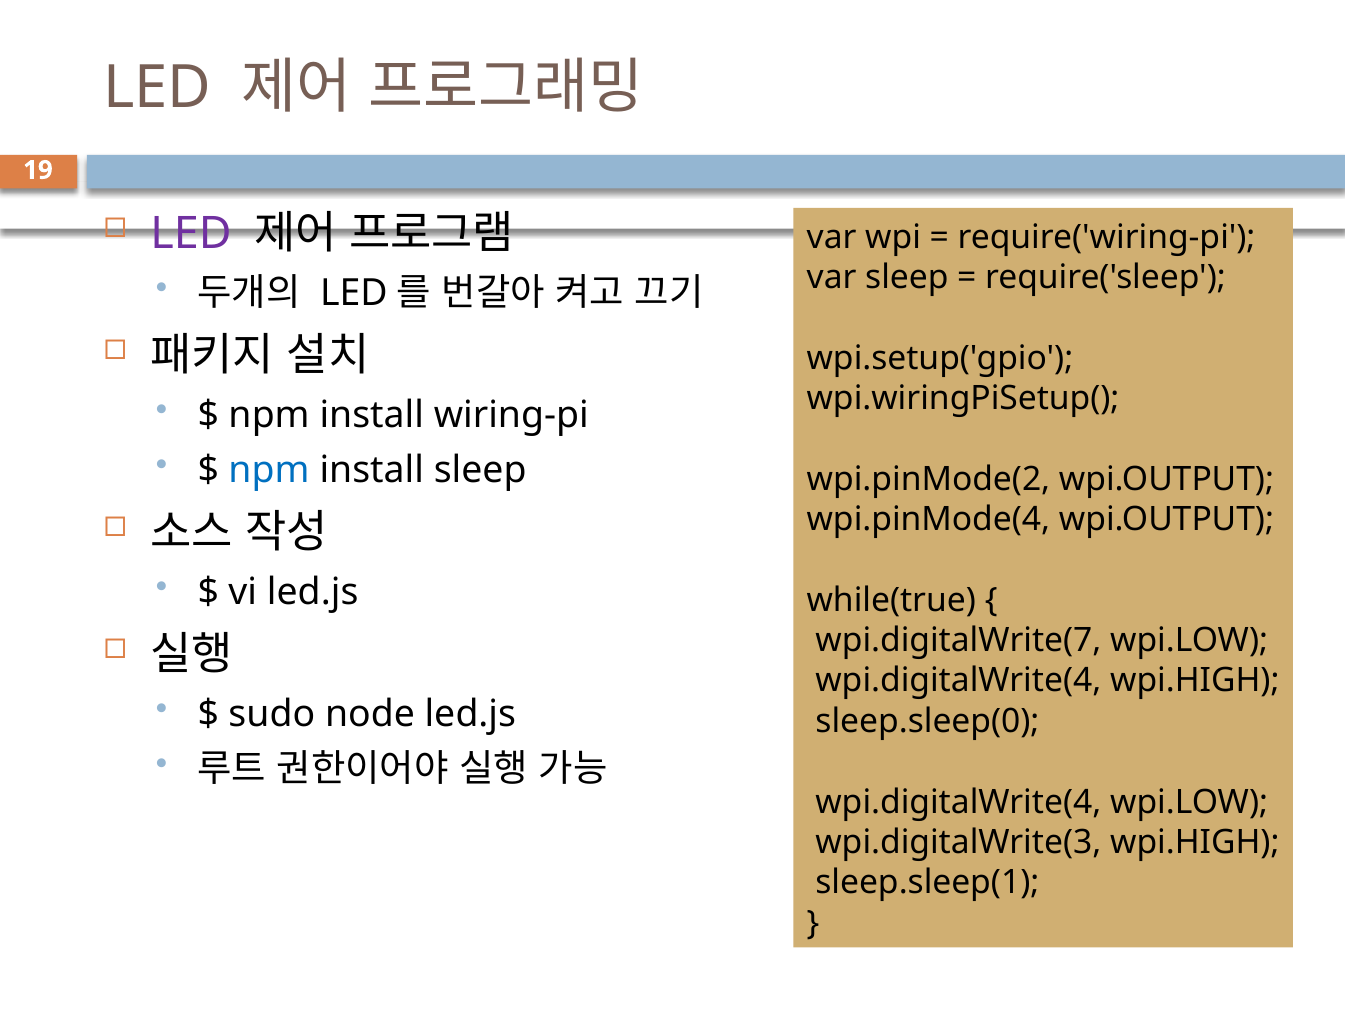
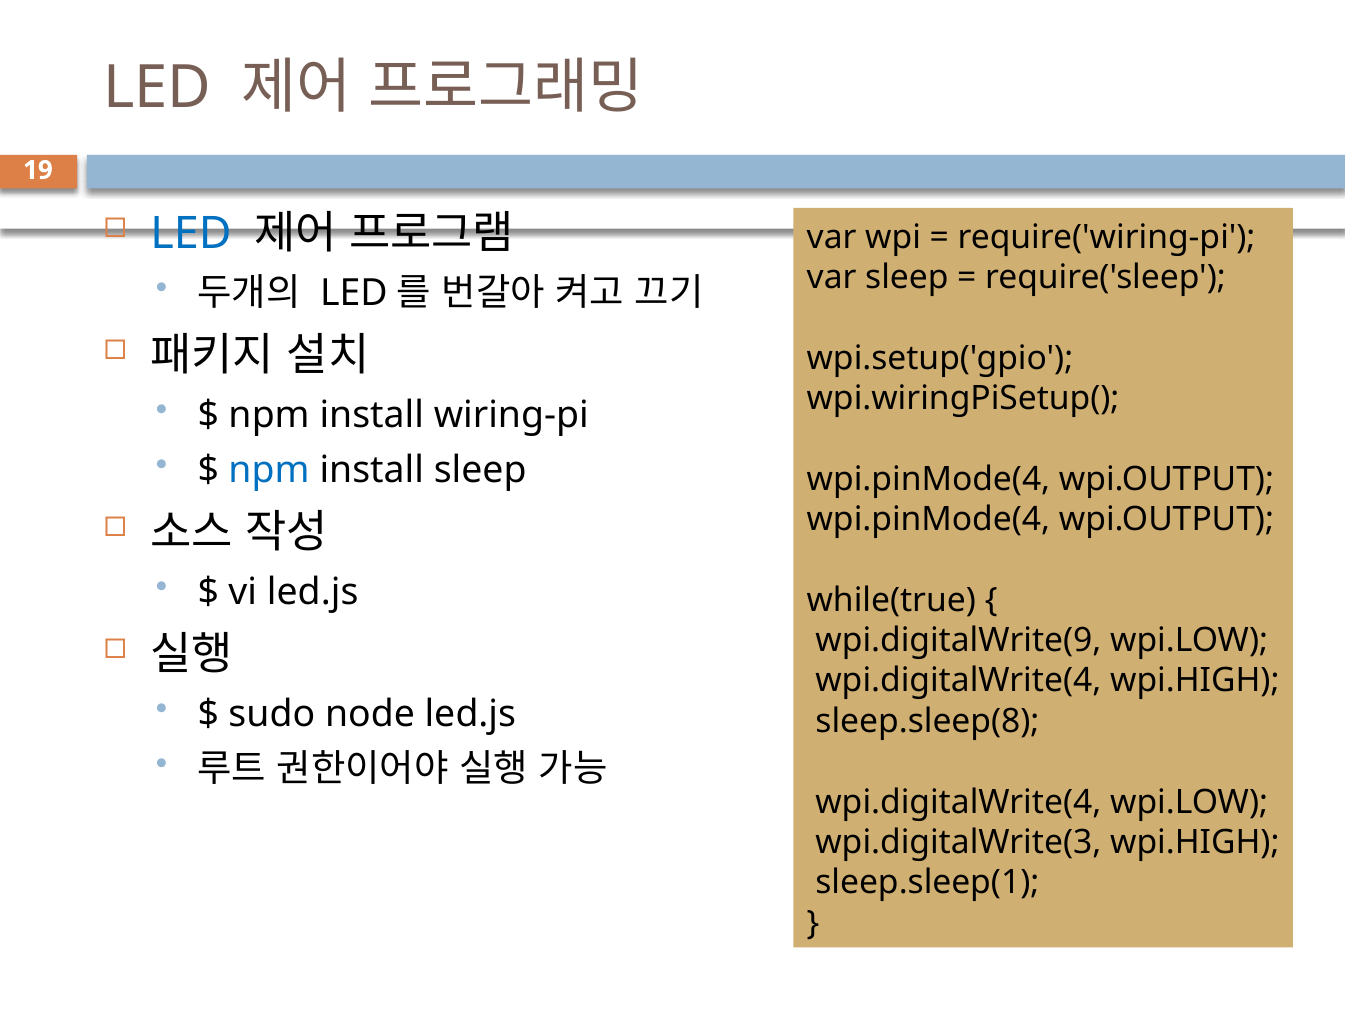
LED at (191, 234) colour: purple -> blue
wpi.pinMode(2 at (928, 479): wpi.pinMode(2 -> wpi.pinMode(4
wpi.digitalWrite(7: wpi.digitalWrite(7 -> wpi.digitalWrite(9
sleep.sleep(0: sleep.sleep(0 -> sleep.sleep(8
